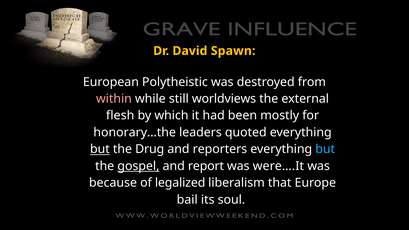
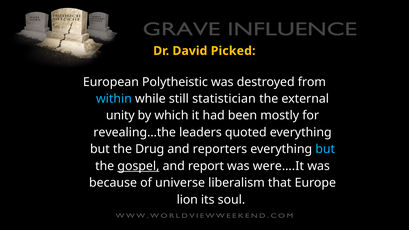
Spawn: Spawn -> Picked
within colour: pink -> light blue
worldviews: worldviews -> statistician
flesh: flesh -> unity
honorary…the: honorary…the -> revealing…the
but at (100, 149) underline: present -> none
legalized: legalized -> universe
bail: bail -> lion
